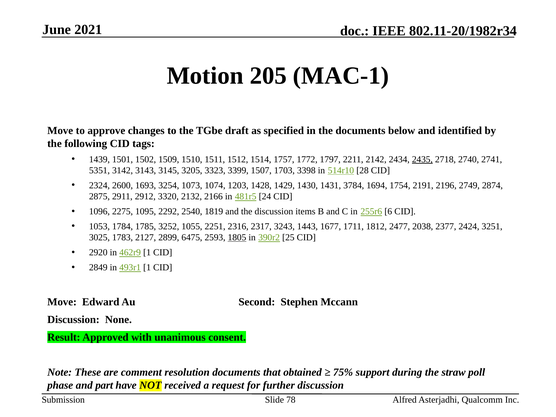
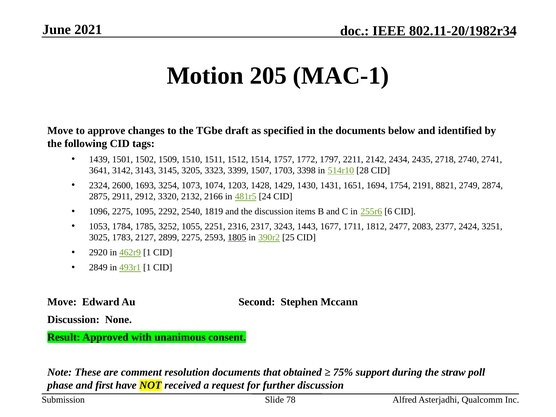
2435 underline: present -> none
5351: 5351 -> 3641
3784: 3784 -> 1651
2196: 2196 -> 8821
2038: 2038 -> 2083
2899 6475: 6475 -> 2275
part: part -> first
